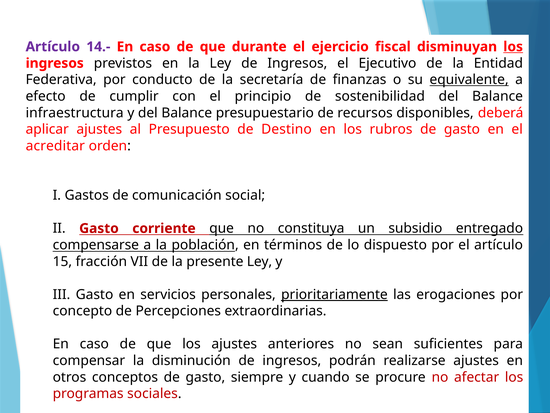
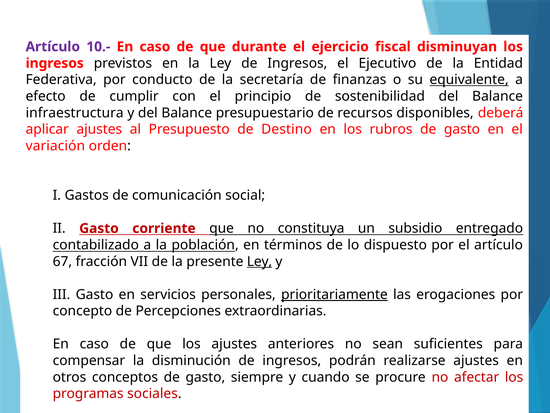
14.-: 14.- -> 10.-
los at (513, 47) underline: present -> none
acreditar: acreditar -> variación
compensarse: compensarse -> contabilizado
15: 15 -> 67
Ley at (259, 261) underline: none -> present
